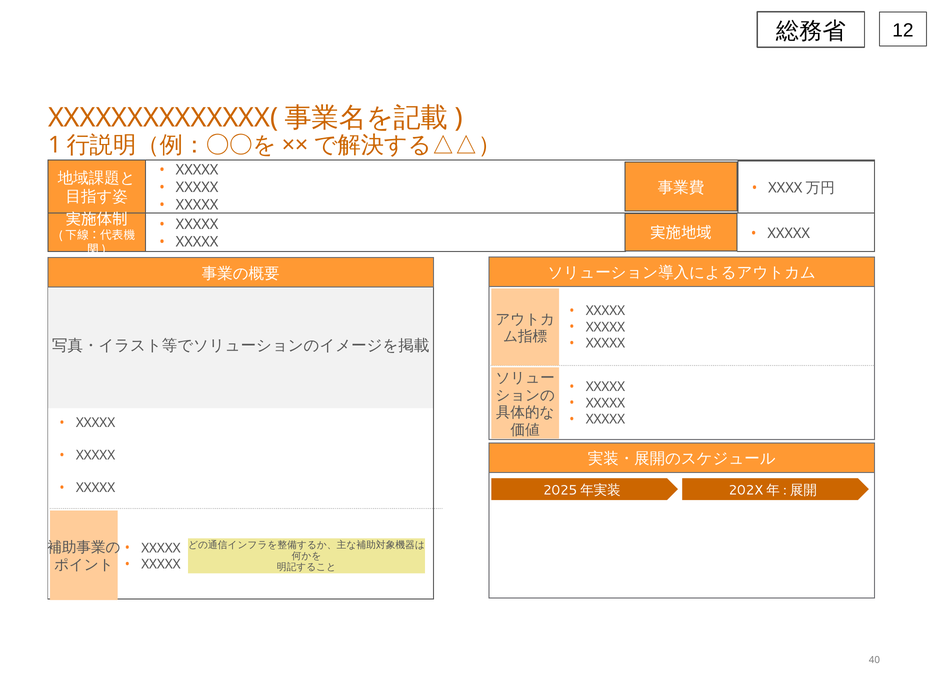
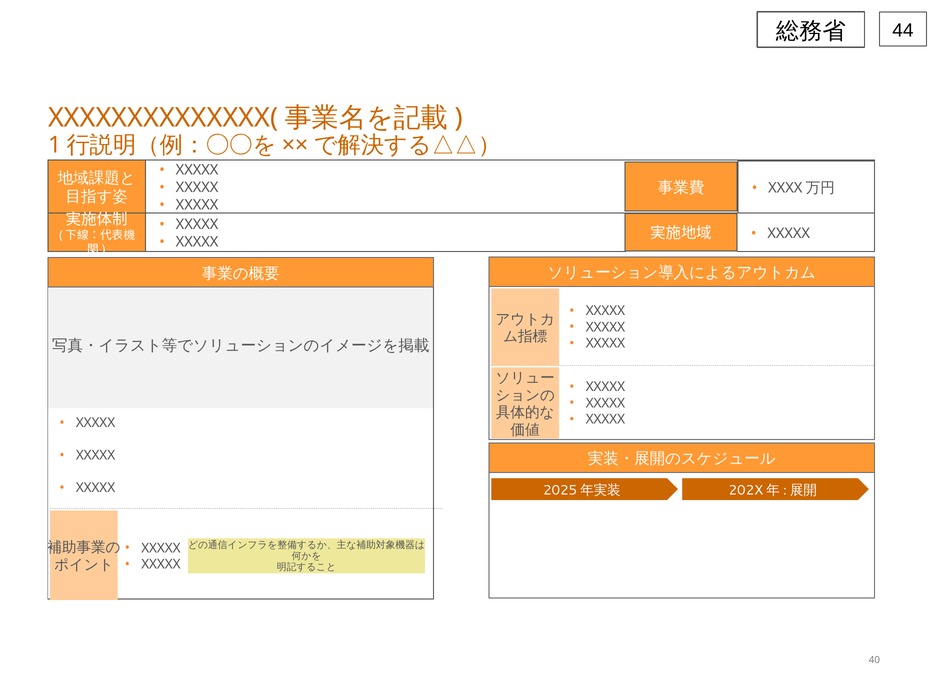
12: 12 -> 44
